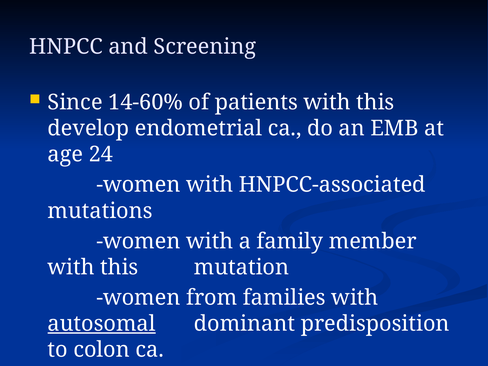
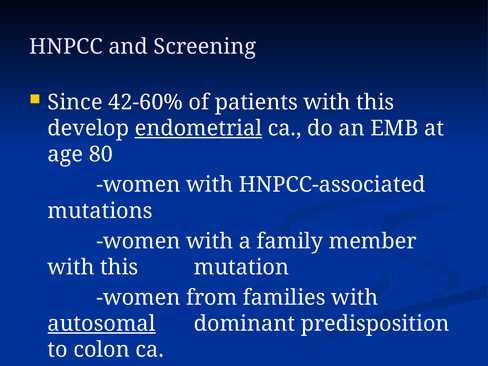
14-60%: 14-60% -> 42-60%
endometrial underline: none -> present
24: 24 -> 80
